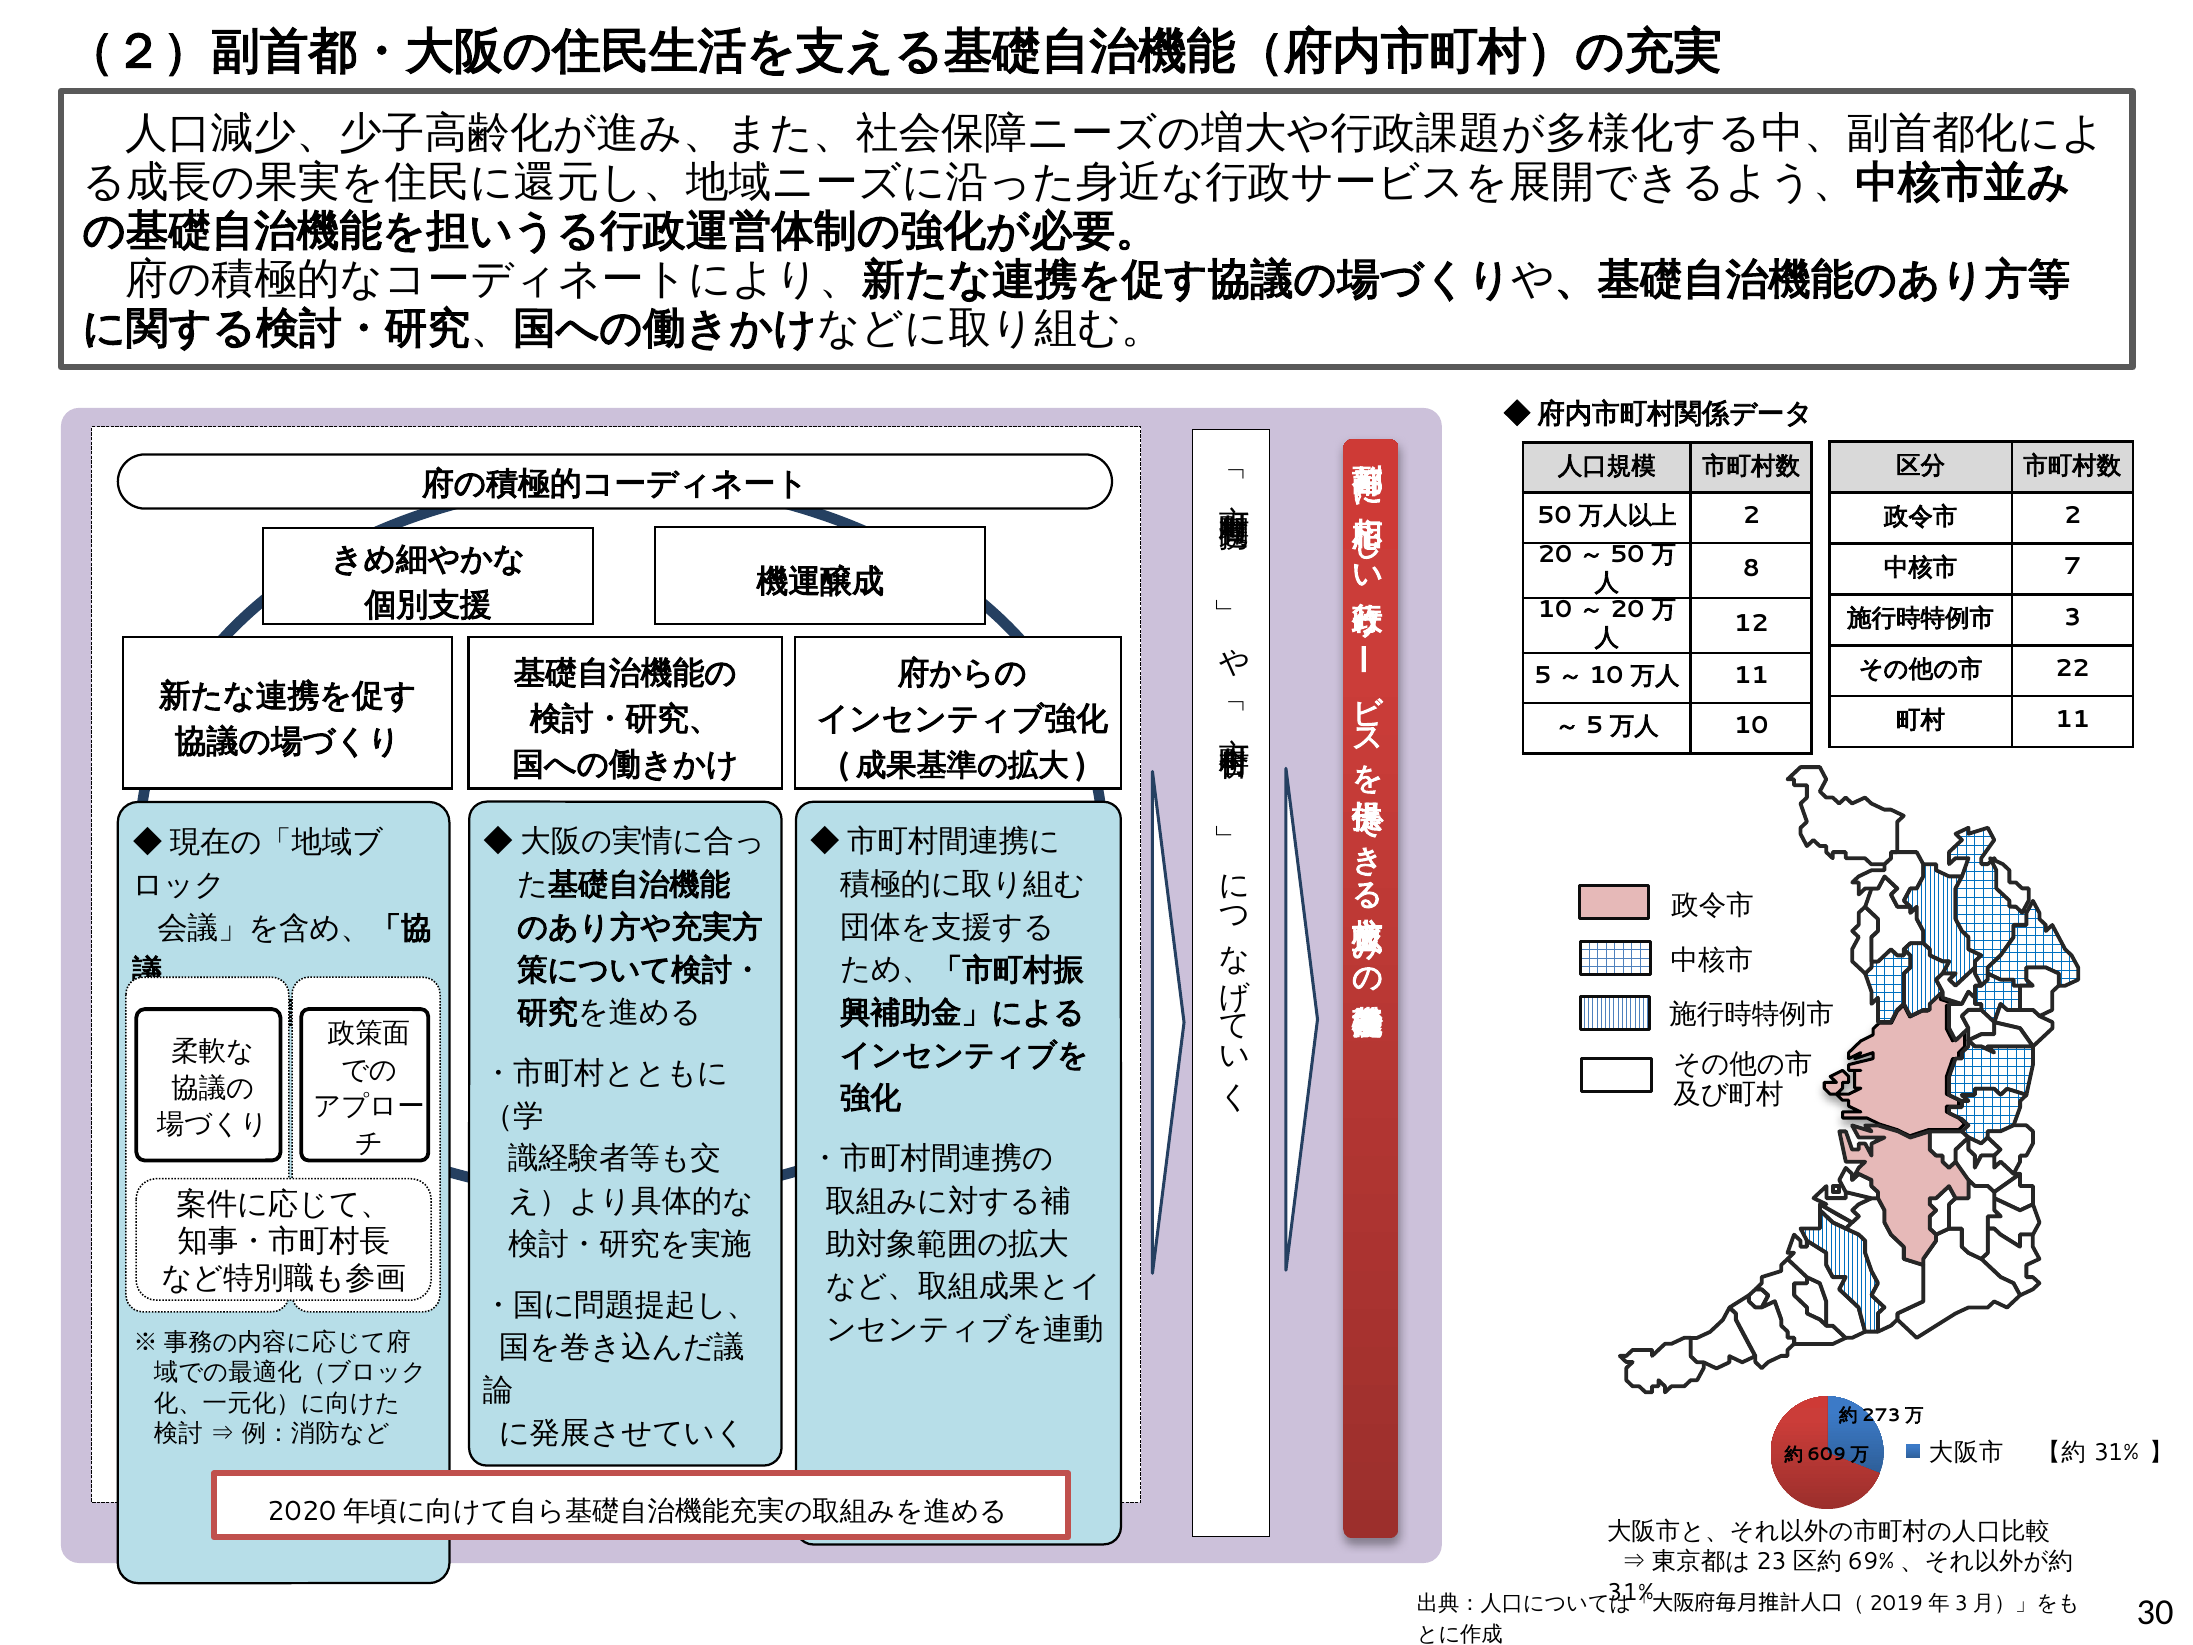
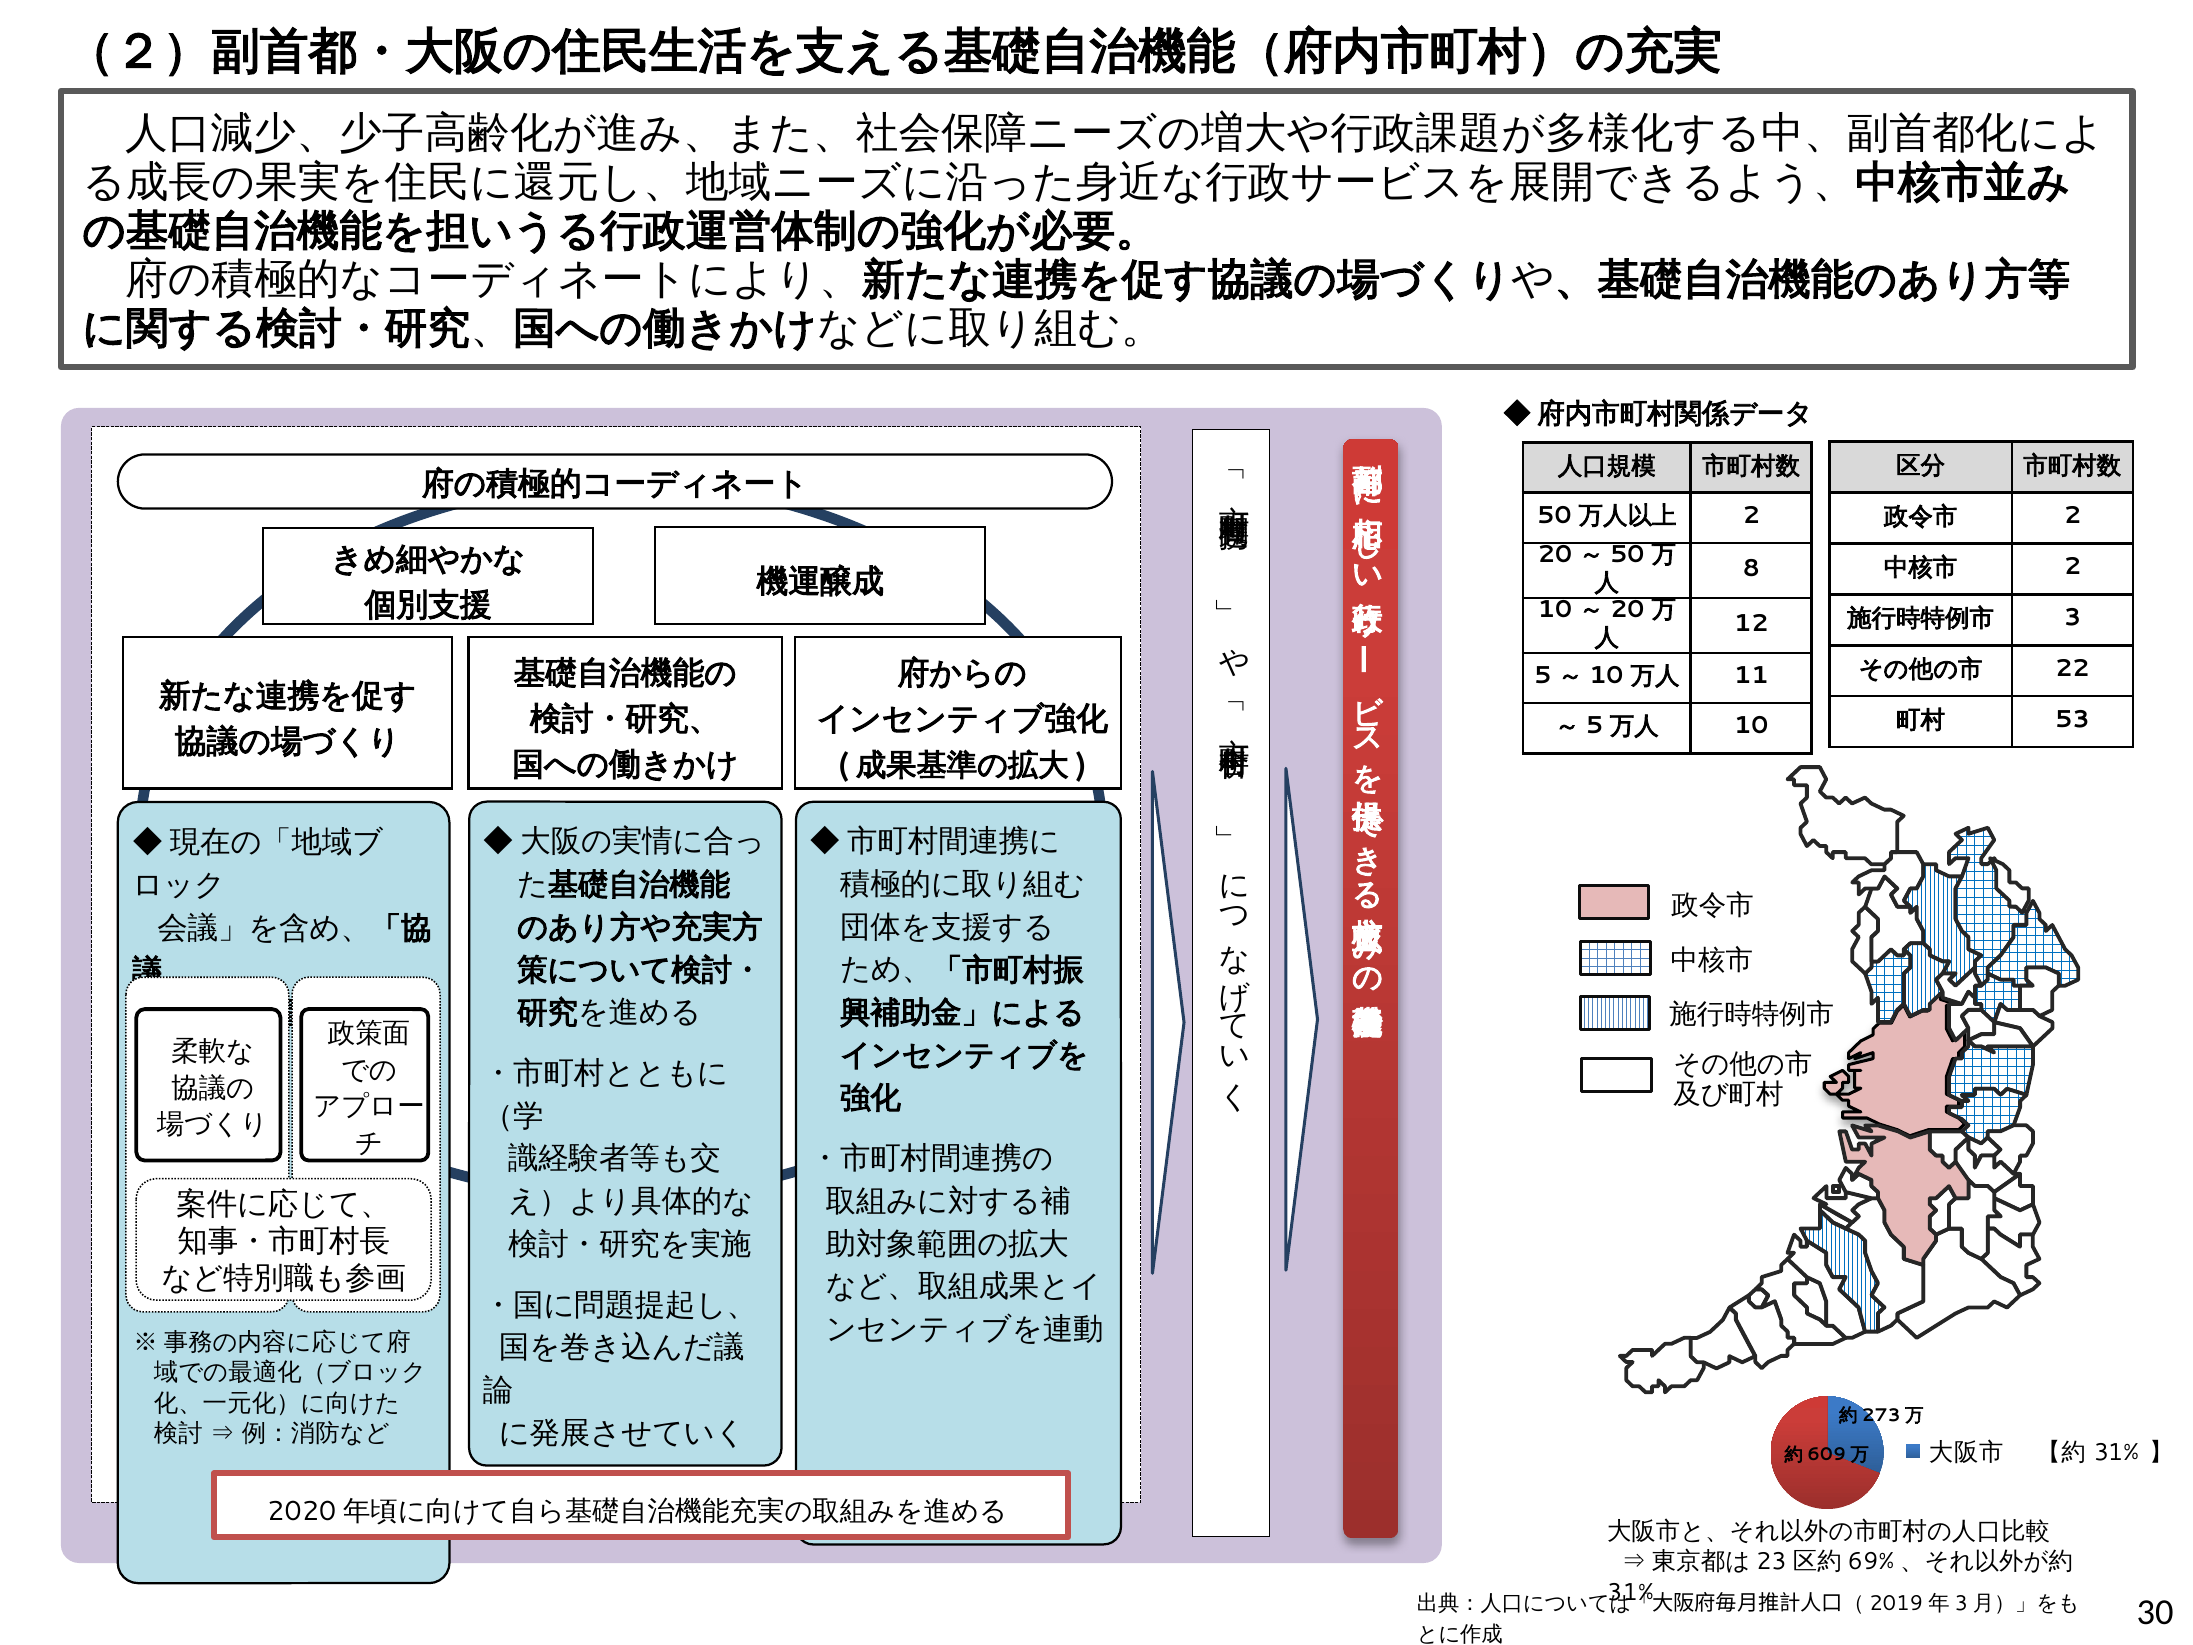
7 at (2073, 566): 7 -> 2
11 at (2072, 719): 11 -> 53
